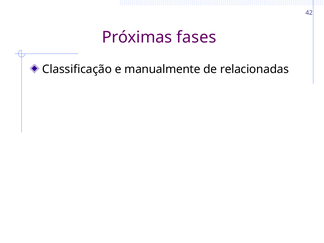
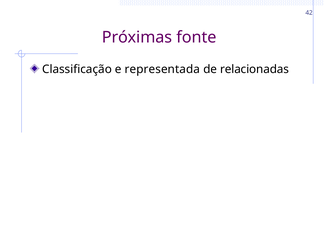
fases: fases -> fonte
manualmente: manualmente -> representada
